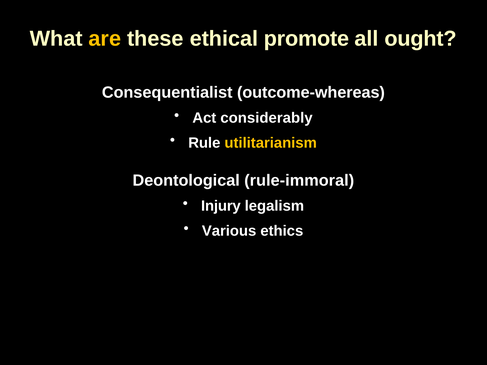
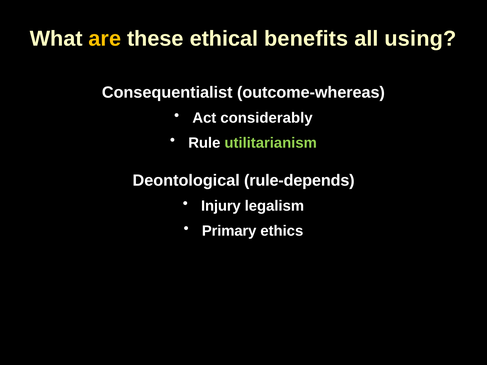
promote: promote -> benefits
ought: ought -> using
utilitarianism colour: yellow -> light green
rule-immoral: rule-immoral -> rule-depends
Various: Various -> Primary
